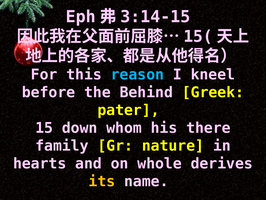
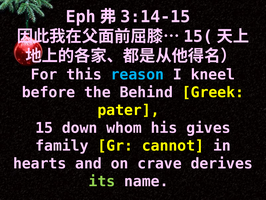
there: there -> gives
nature: nature -> cannot
whole: whole -> crave
its colour: yellow -> light green
